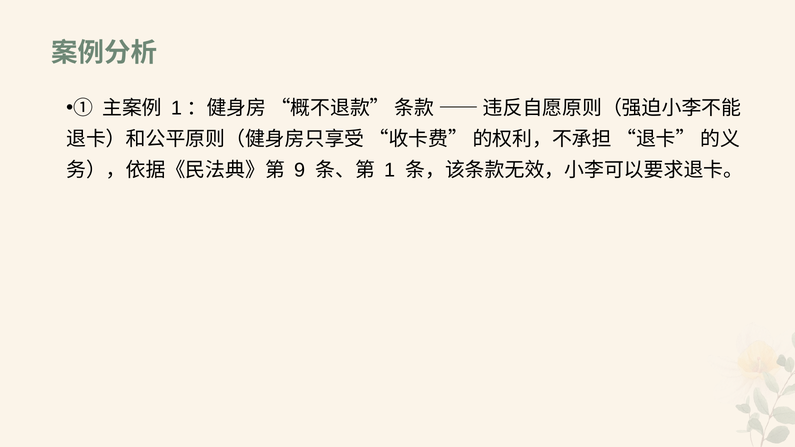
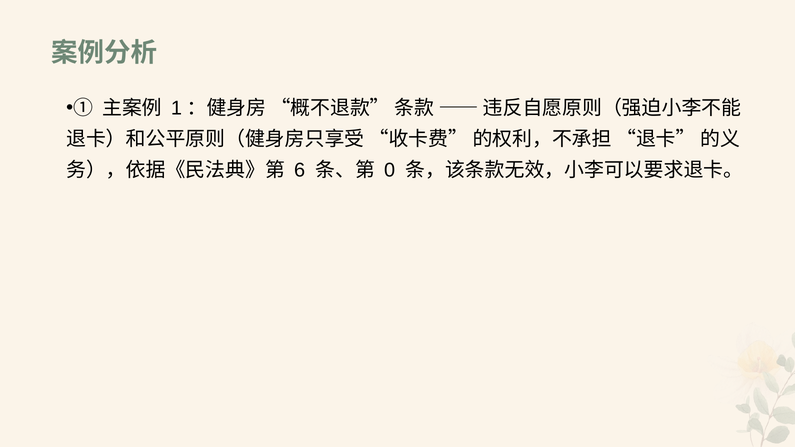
9: 9 -> 6
1: 1 -> 0
